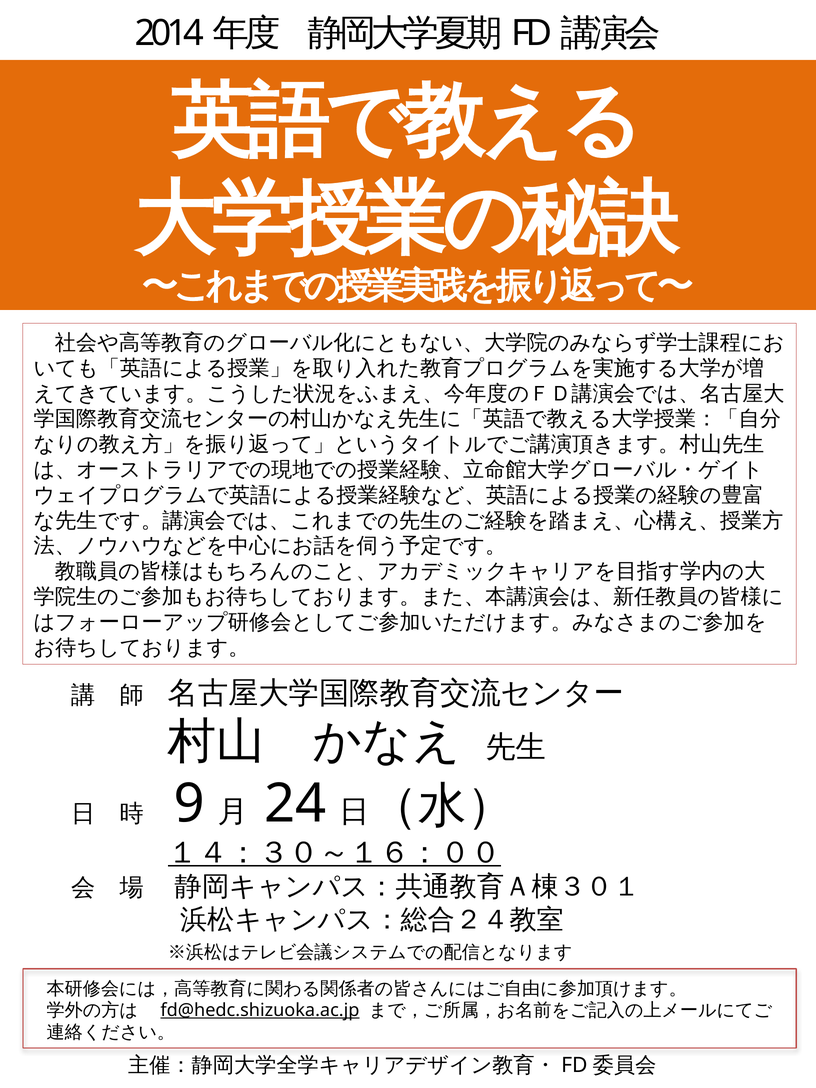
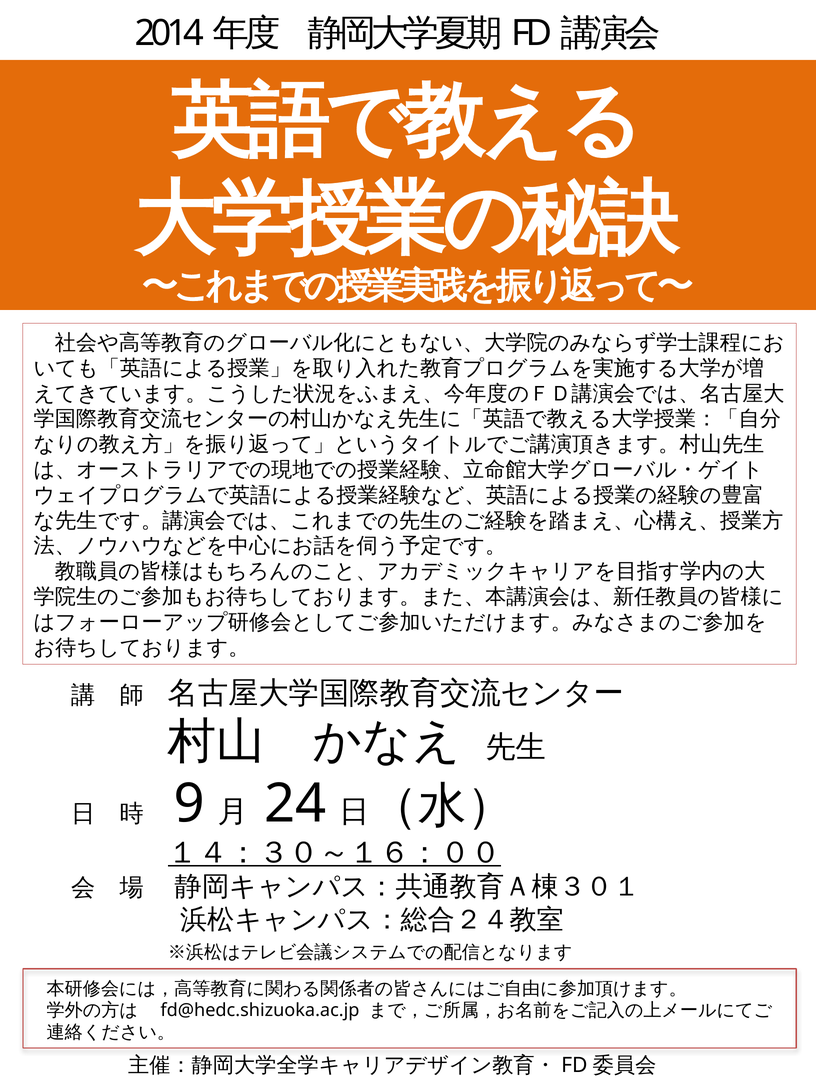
fd@hedc.shizuoka.ac.jp underline: present -> none
